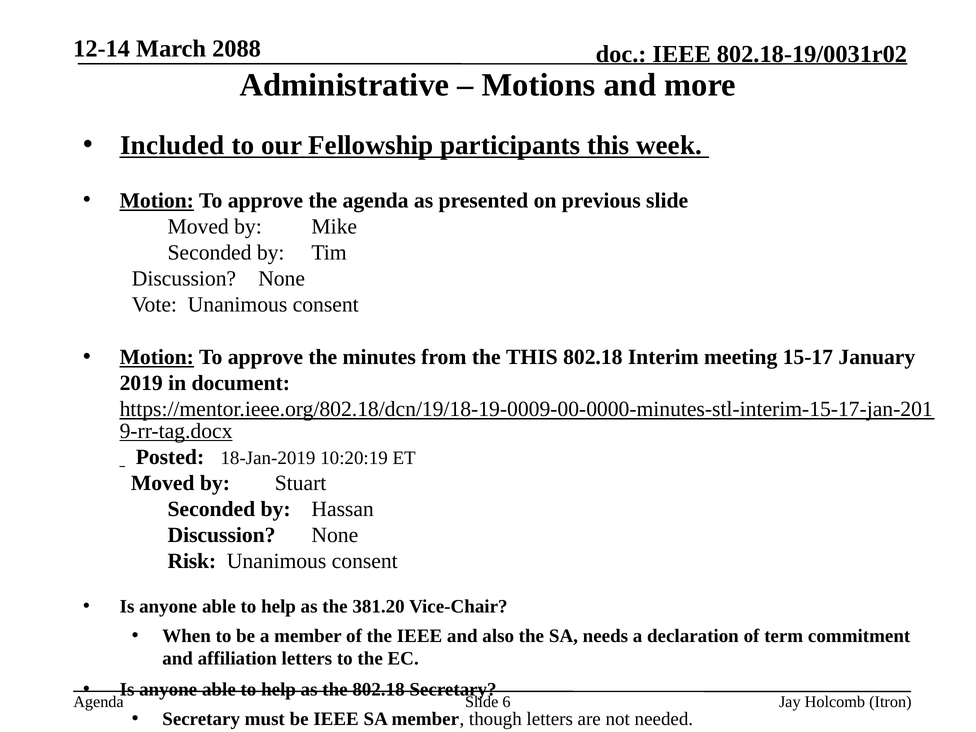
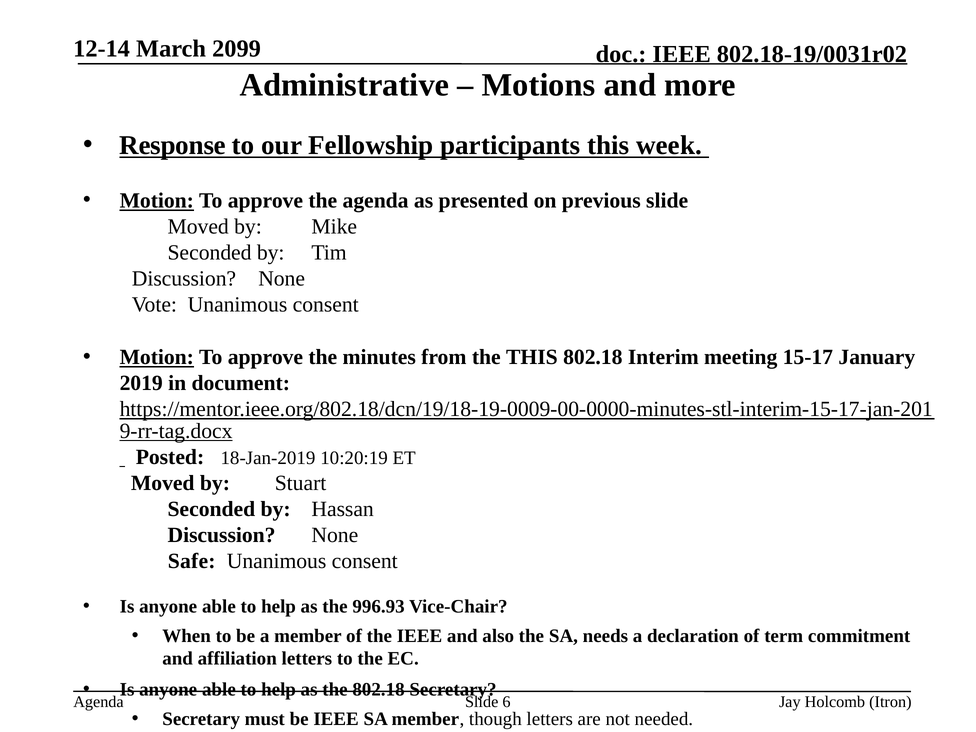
2088: 2088 -> 2099
Included: Included -> Response
Risk: Risk -> Safe
381.20: 381.20 -> 996.93
